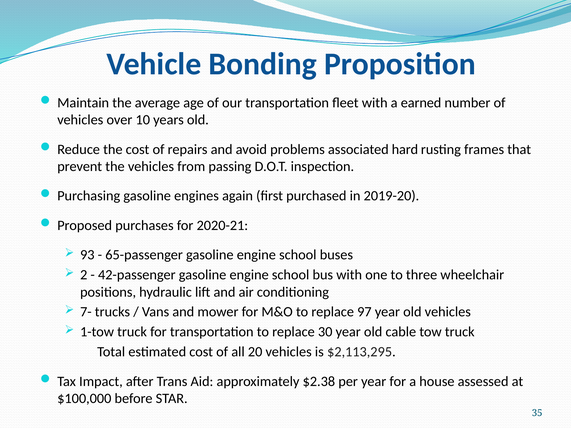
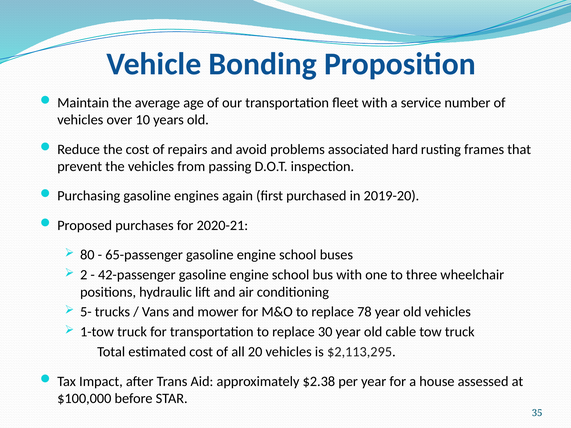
earned: earned -> service
93: 93 -> 80
7-: 7- -> 5-
97: 97 -> 78
